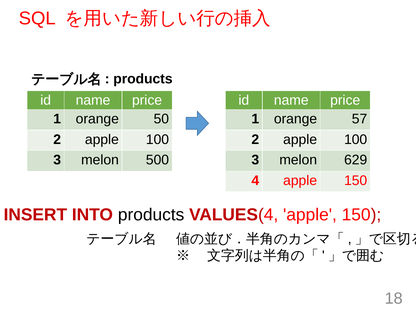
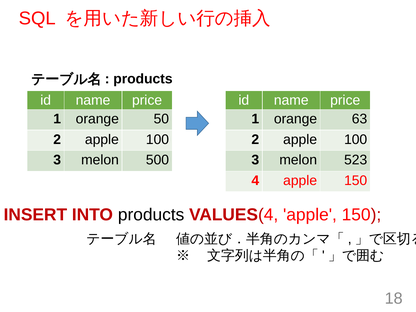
57: 57 -> 63
629: 629 -> 523
